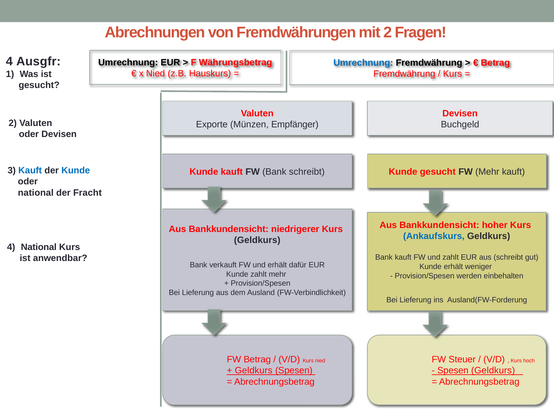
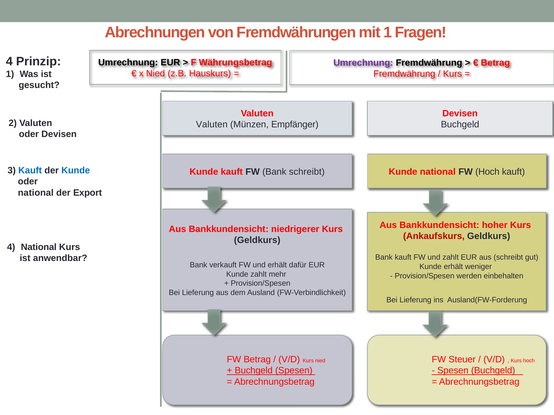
mit 2: 2 -> 1
Ausgfr: Ausgfr -> Prinzip
Umrechnung at (363, 63) colour: blue -> purple
Exporte at (212, 125): Exporte -> Valuten
Kunde gesucht: gesucht -> national
FW Mehr: Mehr -> Hoch
Fracht: Fracht -> Export
Ankaufskurs colour: blue -> red
Geldkurs at (254, 371): Geldkurs -> Buchgeld
Spesen Geldkurs: Geldkurs -> Buchgeld
